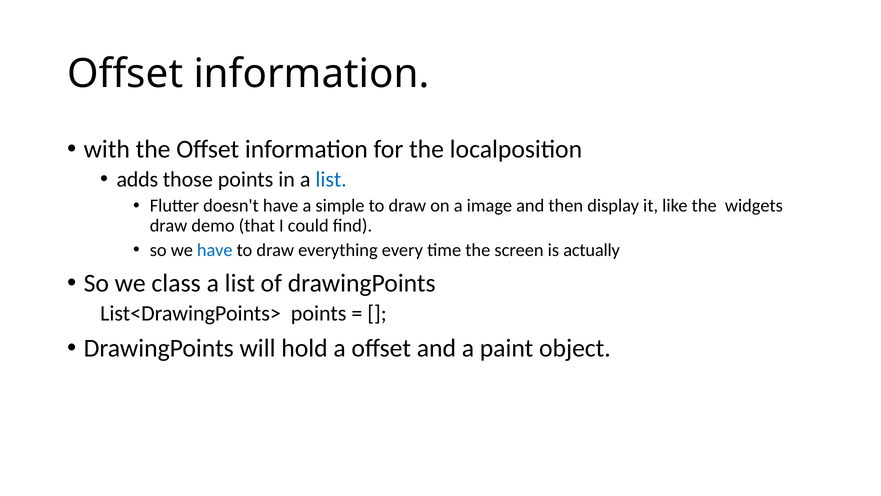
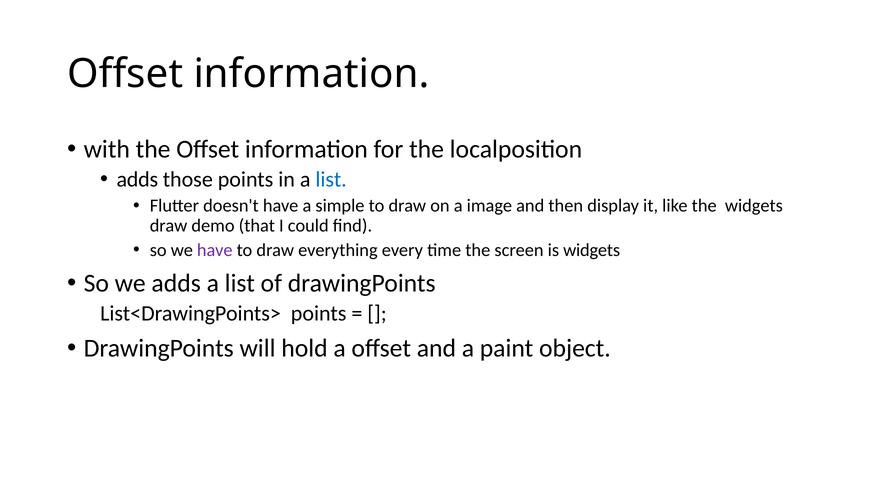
have at (215, 250) colour: blue -> purple
is actually: actually -> widgets
we class: class -> adds
